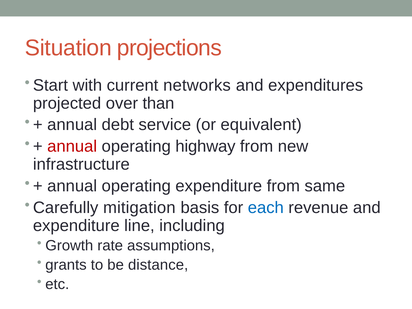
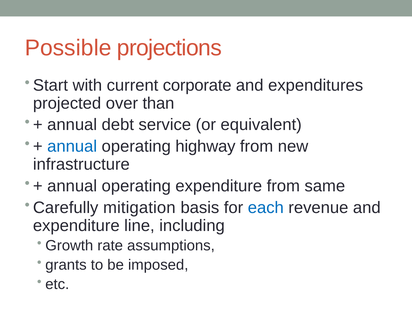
Situation: Situation -> Possible
networks: networks -> corporate
annual at (72, 146) colour: red -> blue
distance: distance -> imposed
